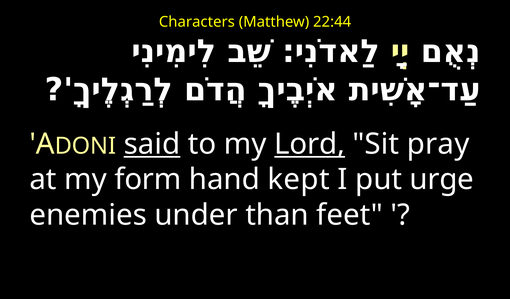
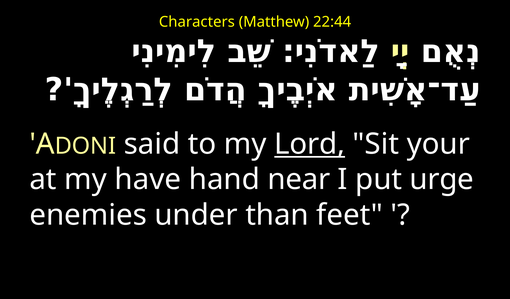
said underline: present -> none
pray: pray -> your
form: form -> have
kept: kept -> near
